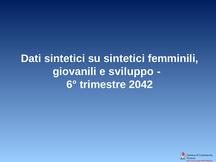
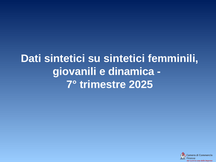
sviluppo: sviluppo -> dinamica
6°: 6° -> 7°
2042: 2042 -> 2025
